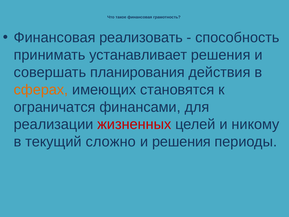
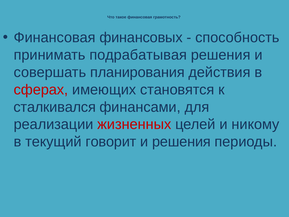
реализовать: реализовать -> финансовых
устанавливает: устанавливает -> подрабатывая
сферах colour: orange -> red
ограничатся: ограничатся -> сталкивался
сложно: сложно -> говорит
